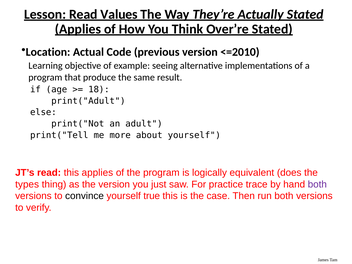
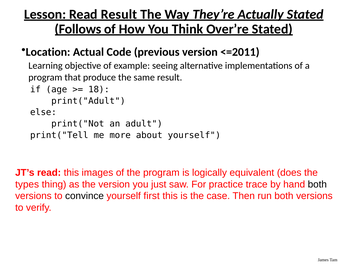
Read Values: Values -> Result
Applies at (78, 29): Applies -> Follows
<=2010: <=2010 -> <=2011
this applies: applies -> images
both at (317, 184) colour: purple -> black
true: true -> first
